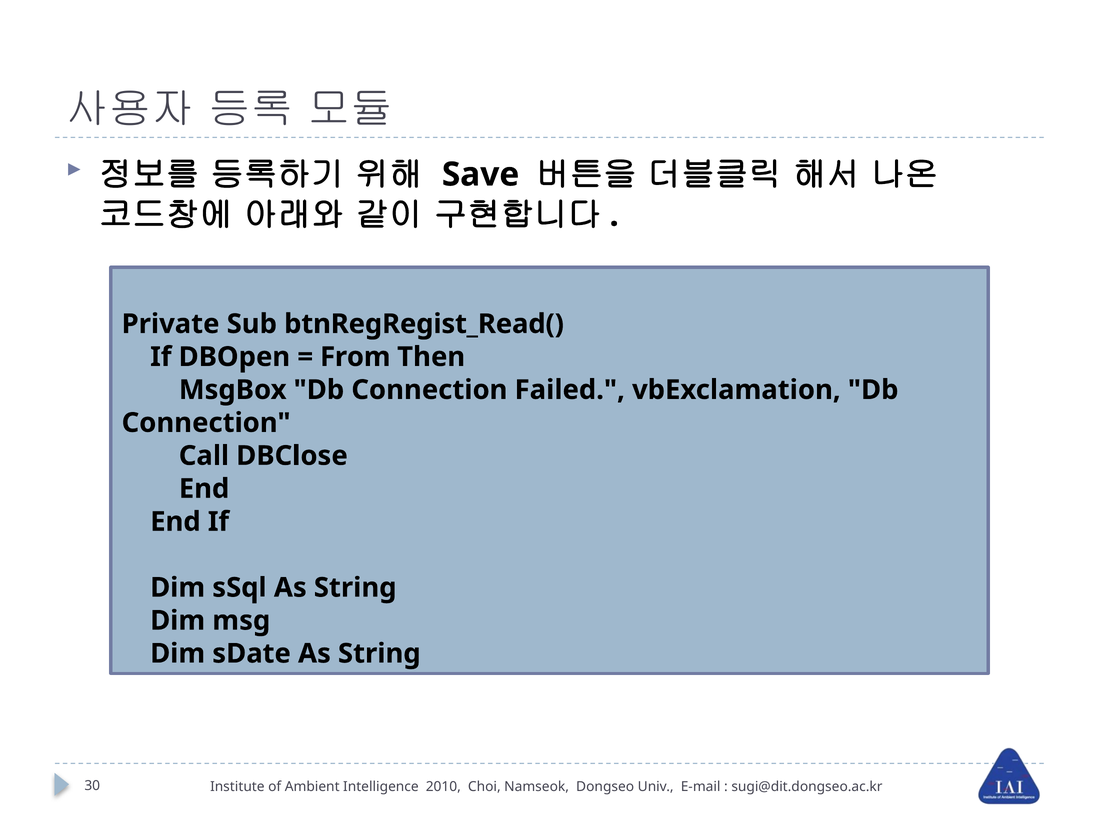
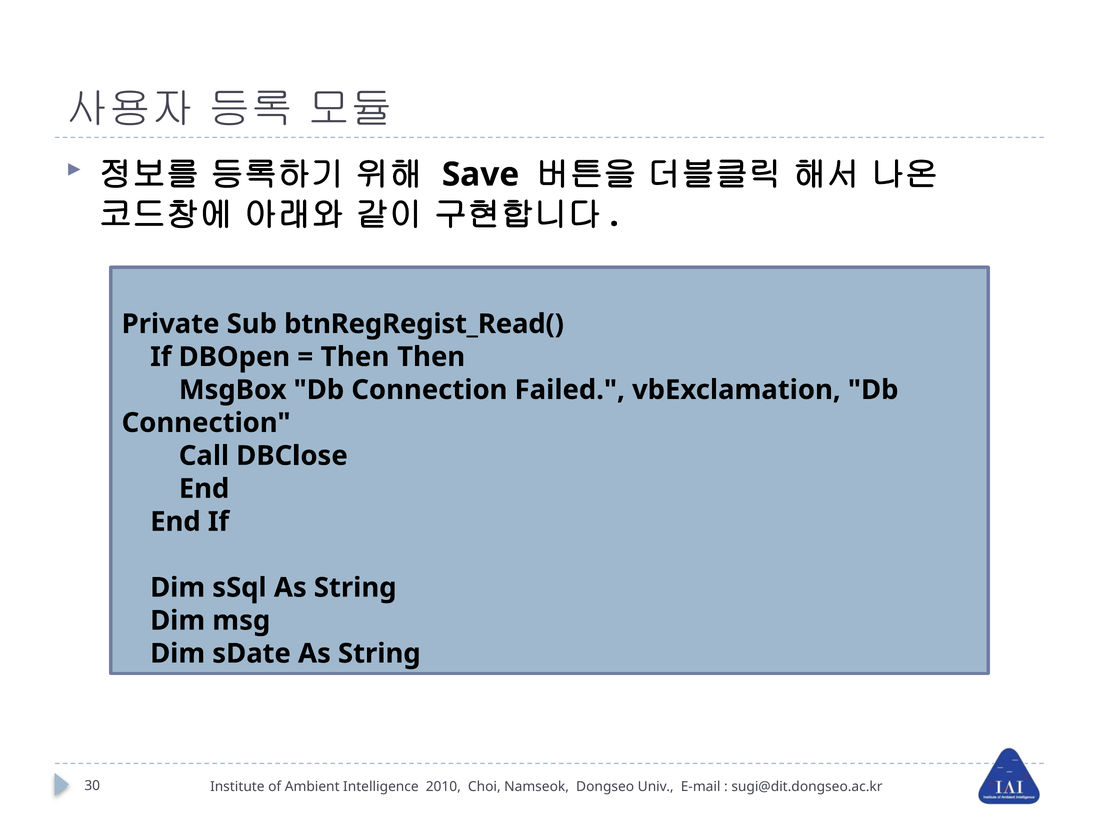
From at (355, 357): From -> Then
